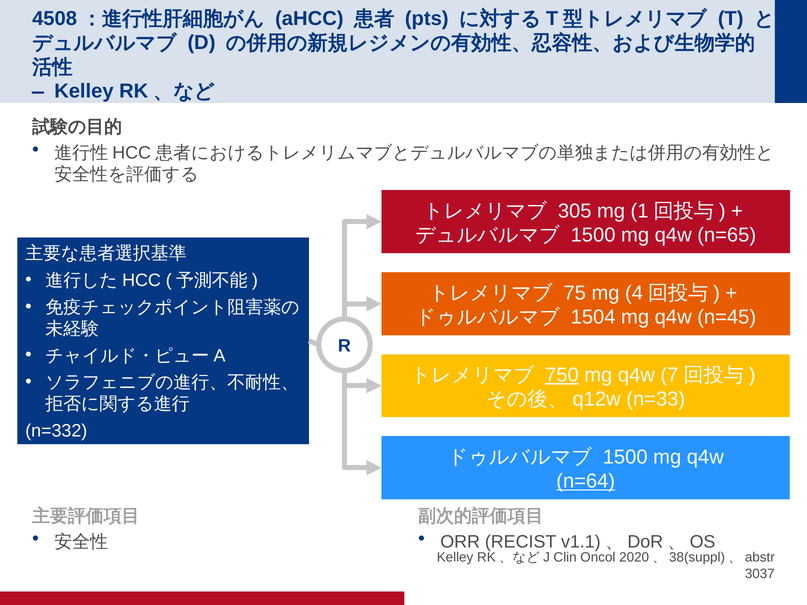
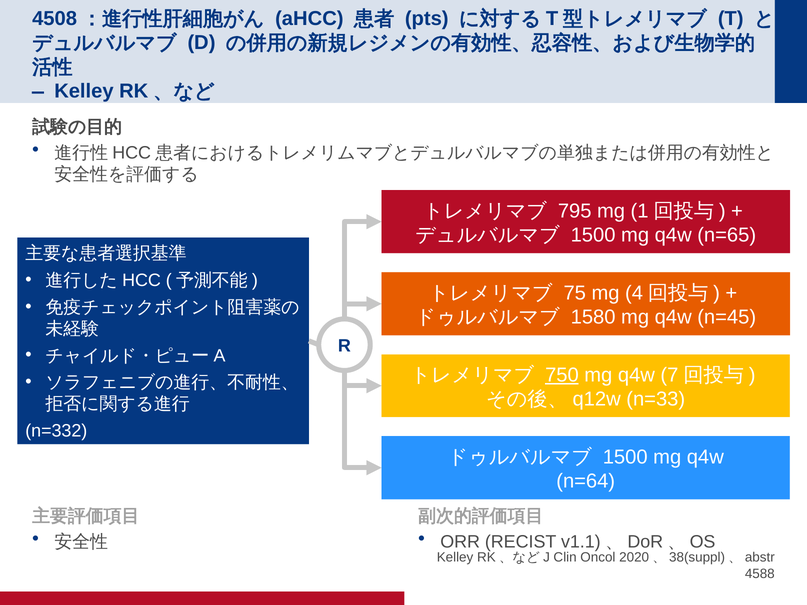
305: 305 -> 795
1504: 1504 -> 1580
n=64 underline: present -> none
3037: 3037 -> 4588
